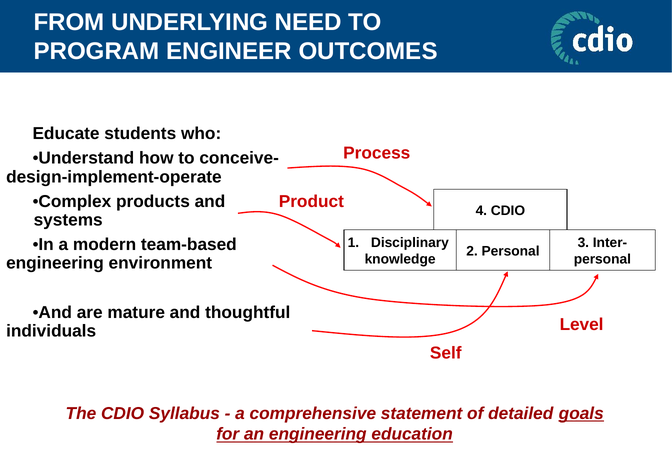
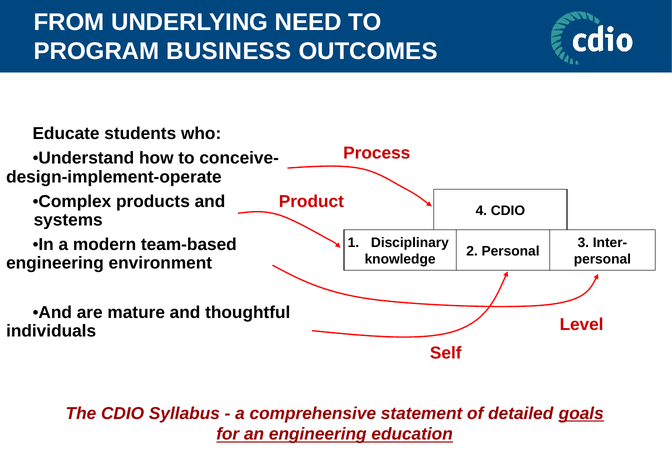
ENGINEER: ENGINEER -> BUSINESS
